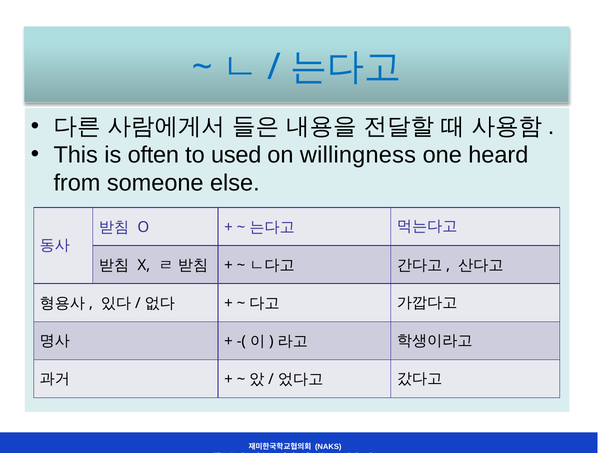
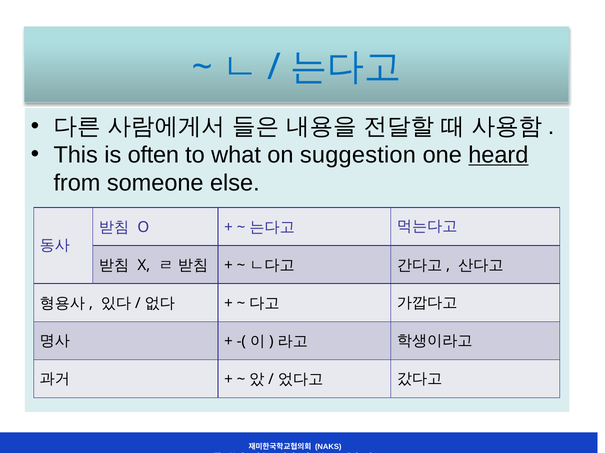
used: used -> what
willingness: willingness -> suggestion
heard underline: none -> present
